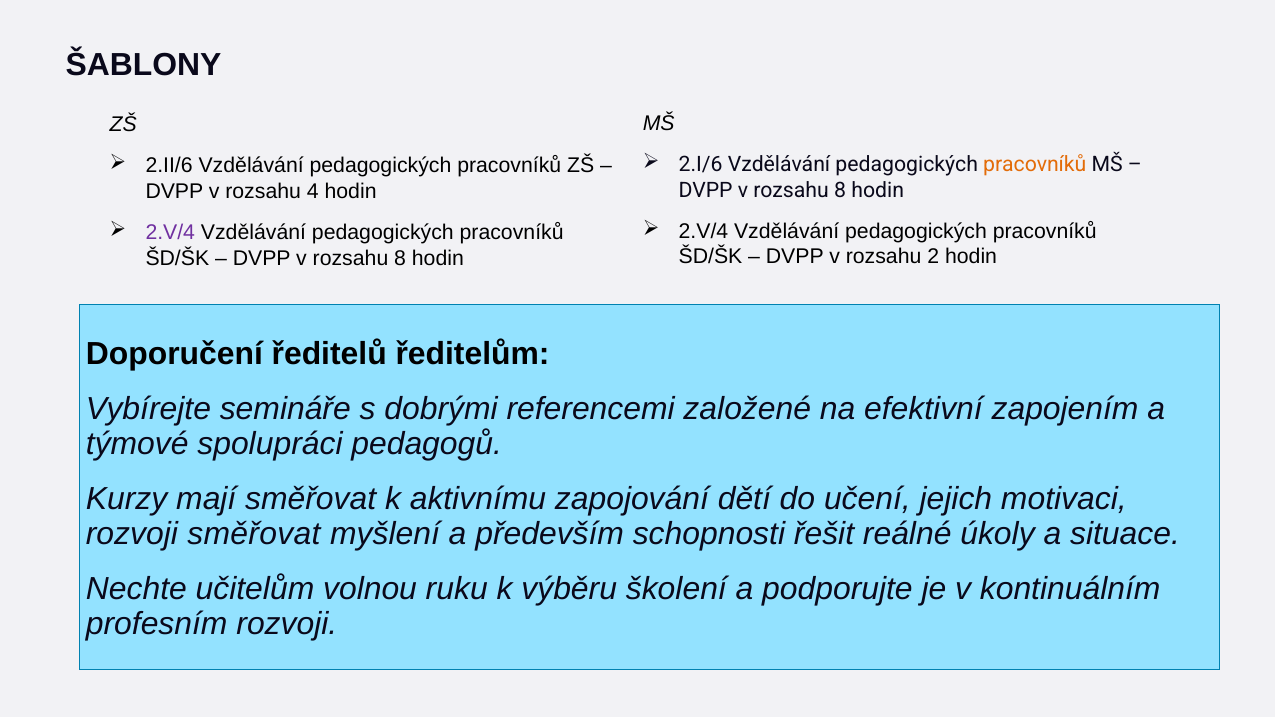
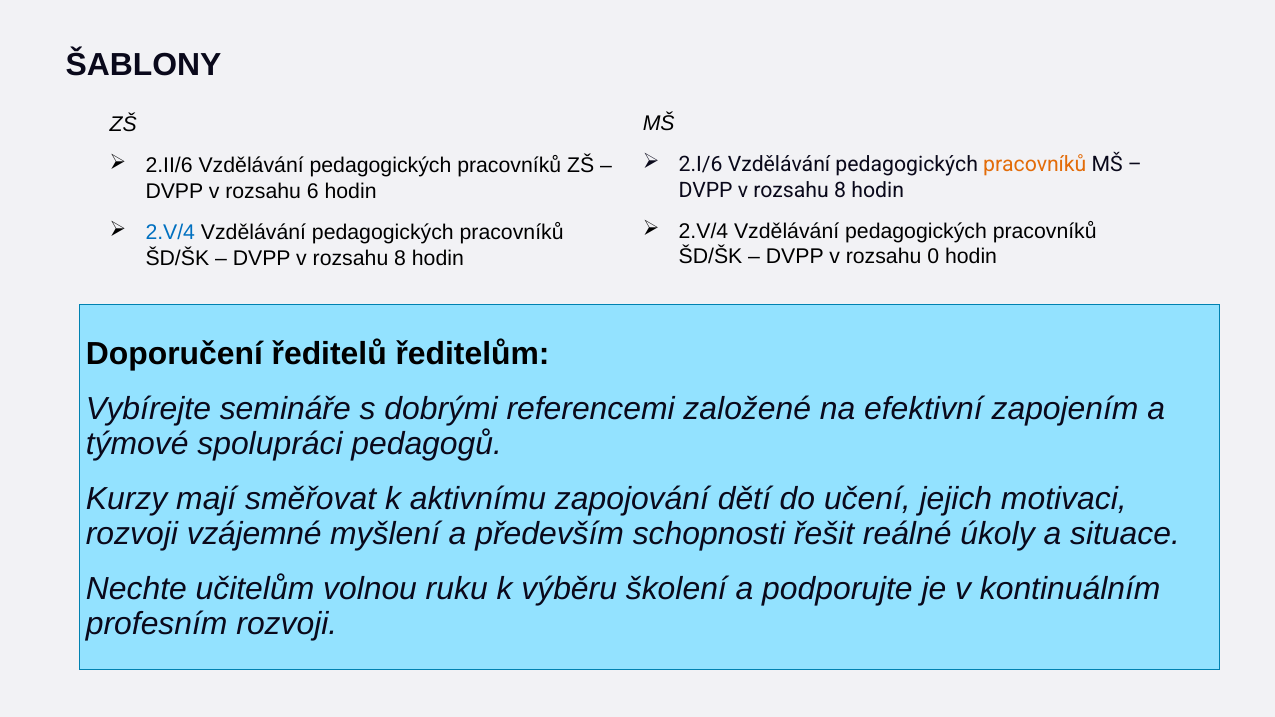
4: 4 -> 6
2.V/4 at (170, 233) colour: purple -> blue
2: 2 -> 0
rozvoji směřovat: směřovat -> vzájemné
